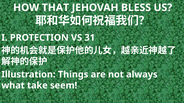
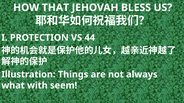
31: 31 -> 44
take: take -> with
